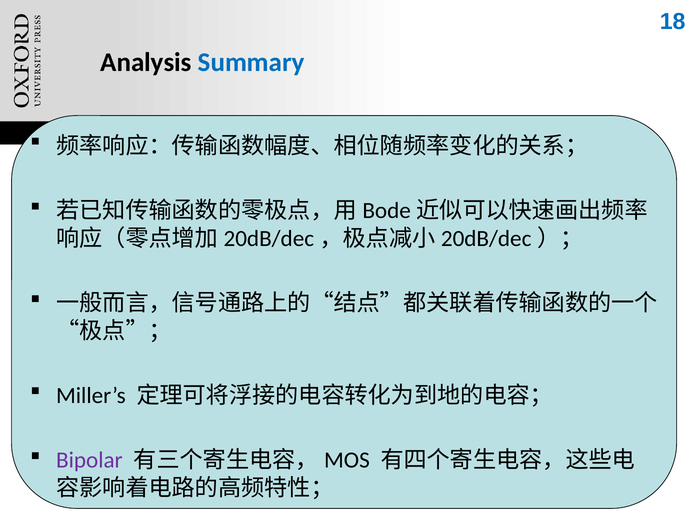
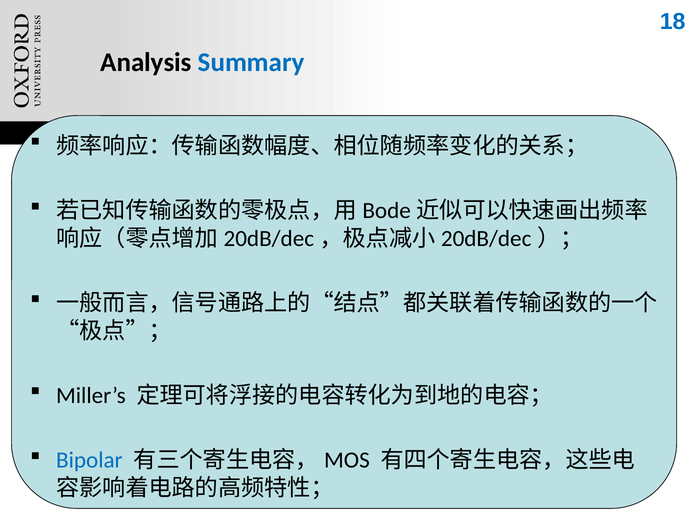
Bipolar colour: purple -> blue
